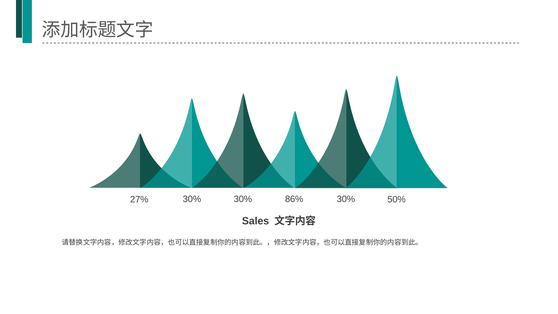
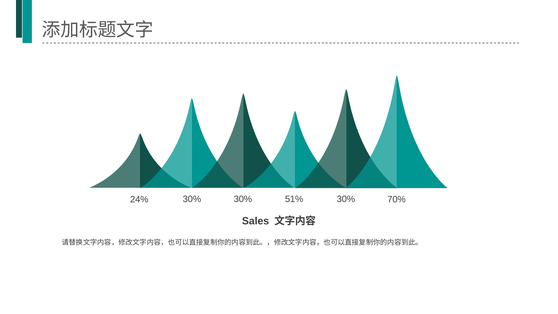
27%: 27% -> 24%
86%: 86% -> 51%
50%: 50% -> 70%
